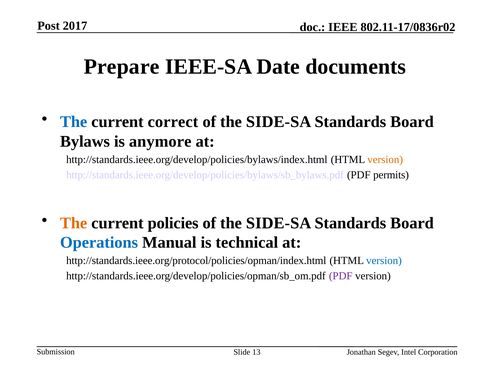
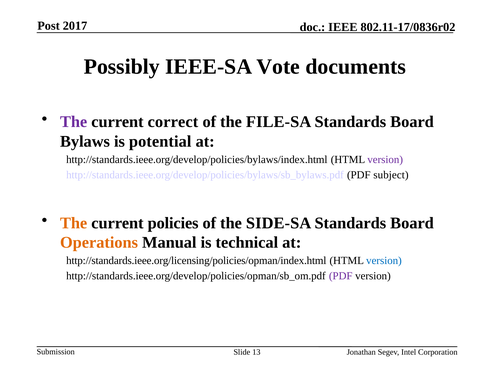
Prepare: Prepare -> Possibly
Date: Date -> Vote
The at (74, 122) colour: blue -> purple
SIDE-SA at (279, 122): SIDE-SA -> FILE-SA
anymore: anymore -> potential
version at (385, 160) colour: orange -> purple
permits: permits -> subject
Operations colour: blue -> orange
http://standards.ieee.org/protocol/policies/opman/index.html: http://standards.ieee.org/protocol/policies/opman/index.html -> http://standards.ieee.org/licensing/policies/opman/index.html
